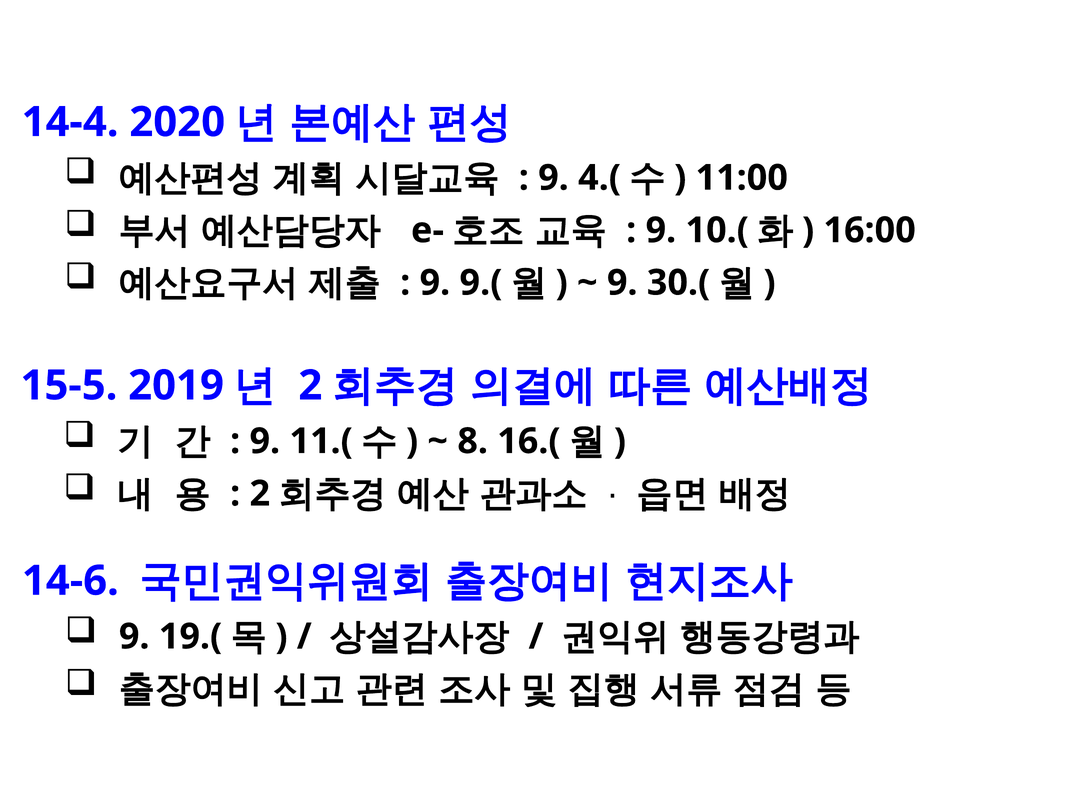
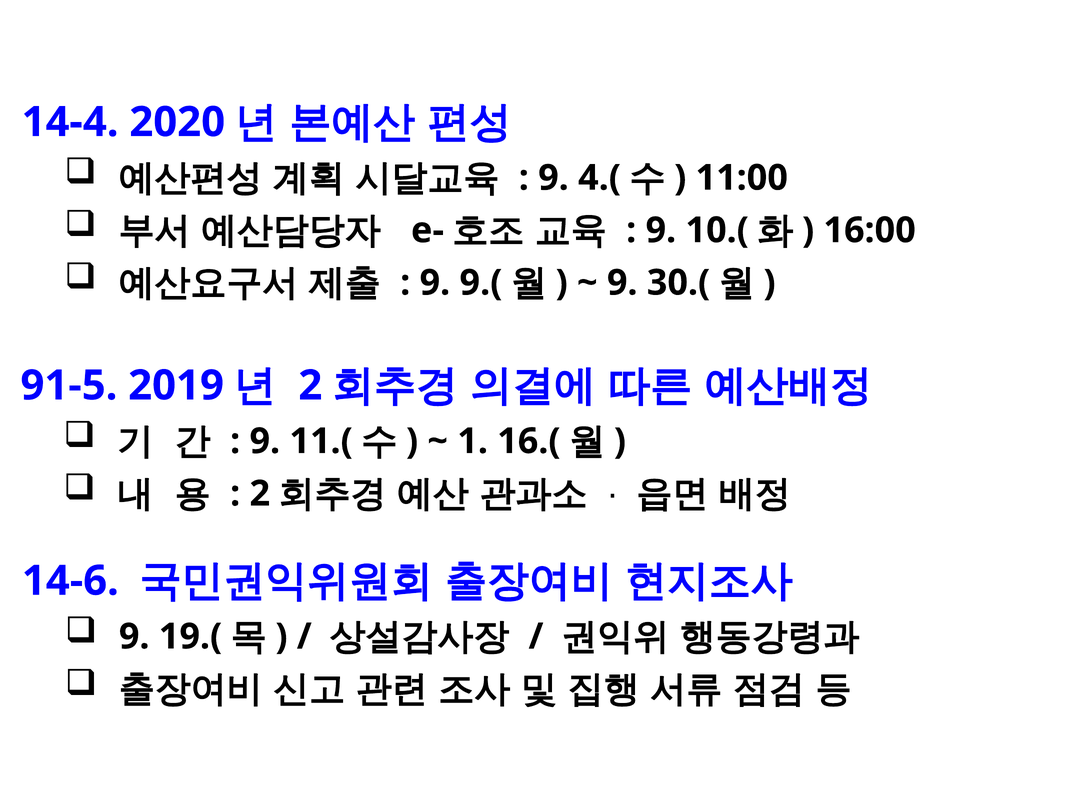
15-5: 15-5 -> 91-5
8: 8 -> 1
